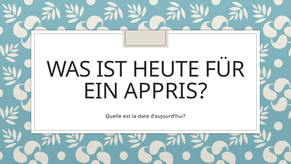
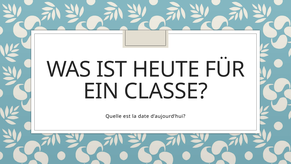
APPRIS: APPRIS -> CLASSE
